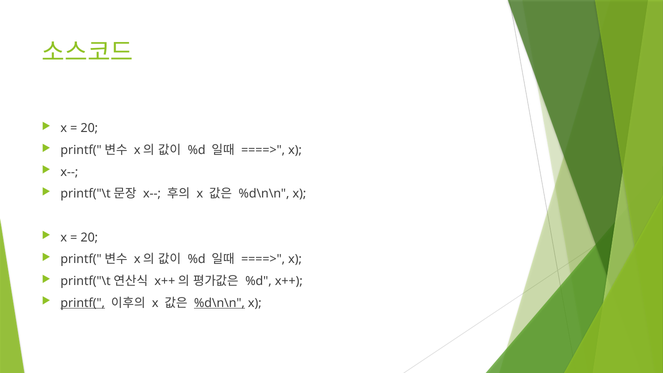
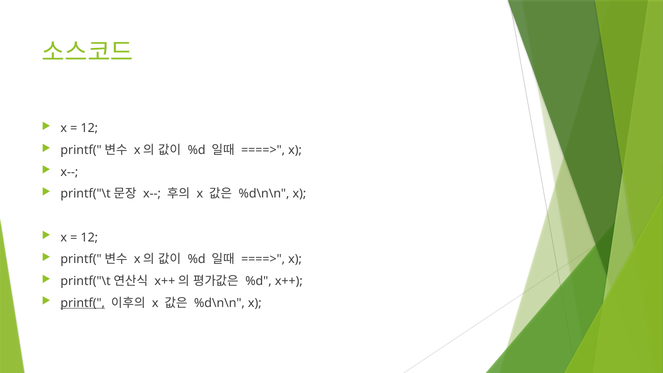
20 at (89, 128): 20 -> 12
20 at (89, 237): 20 -> 12
%d\n\n at (219, 303) underline: present -> none
